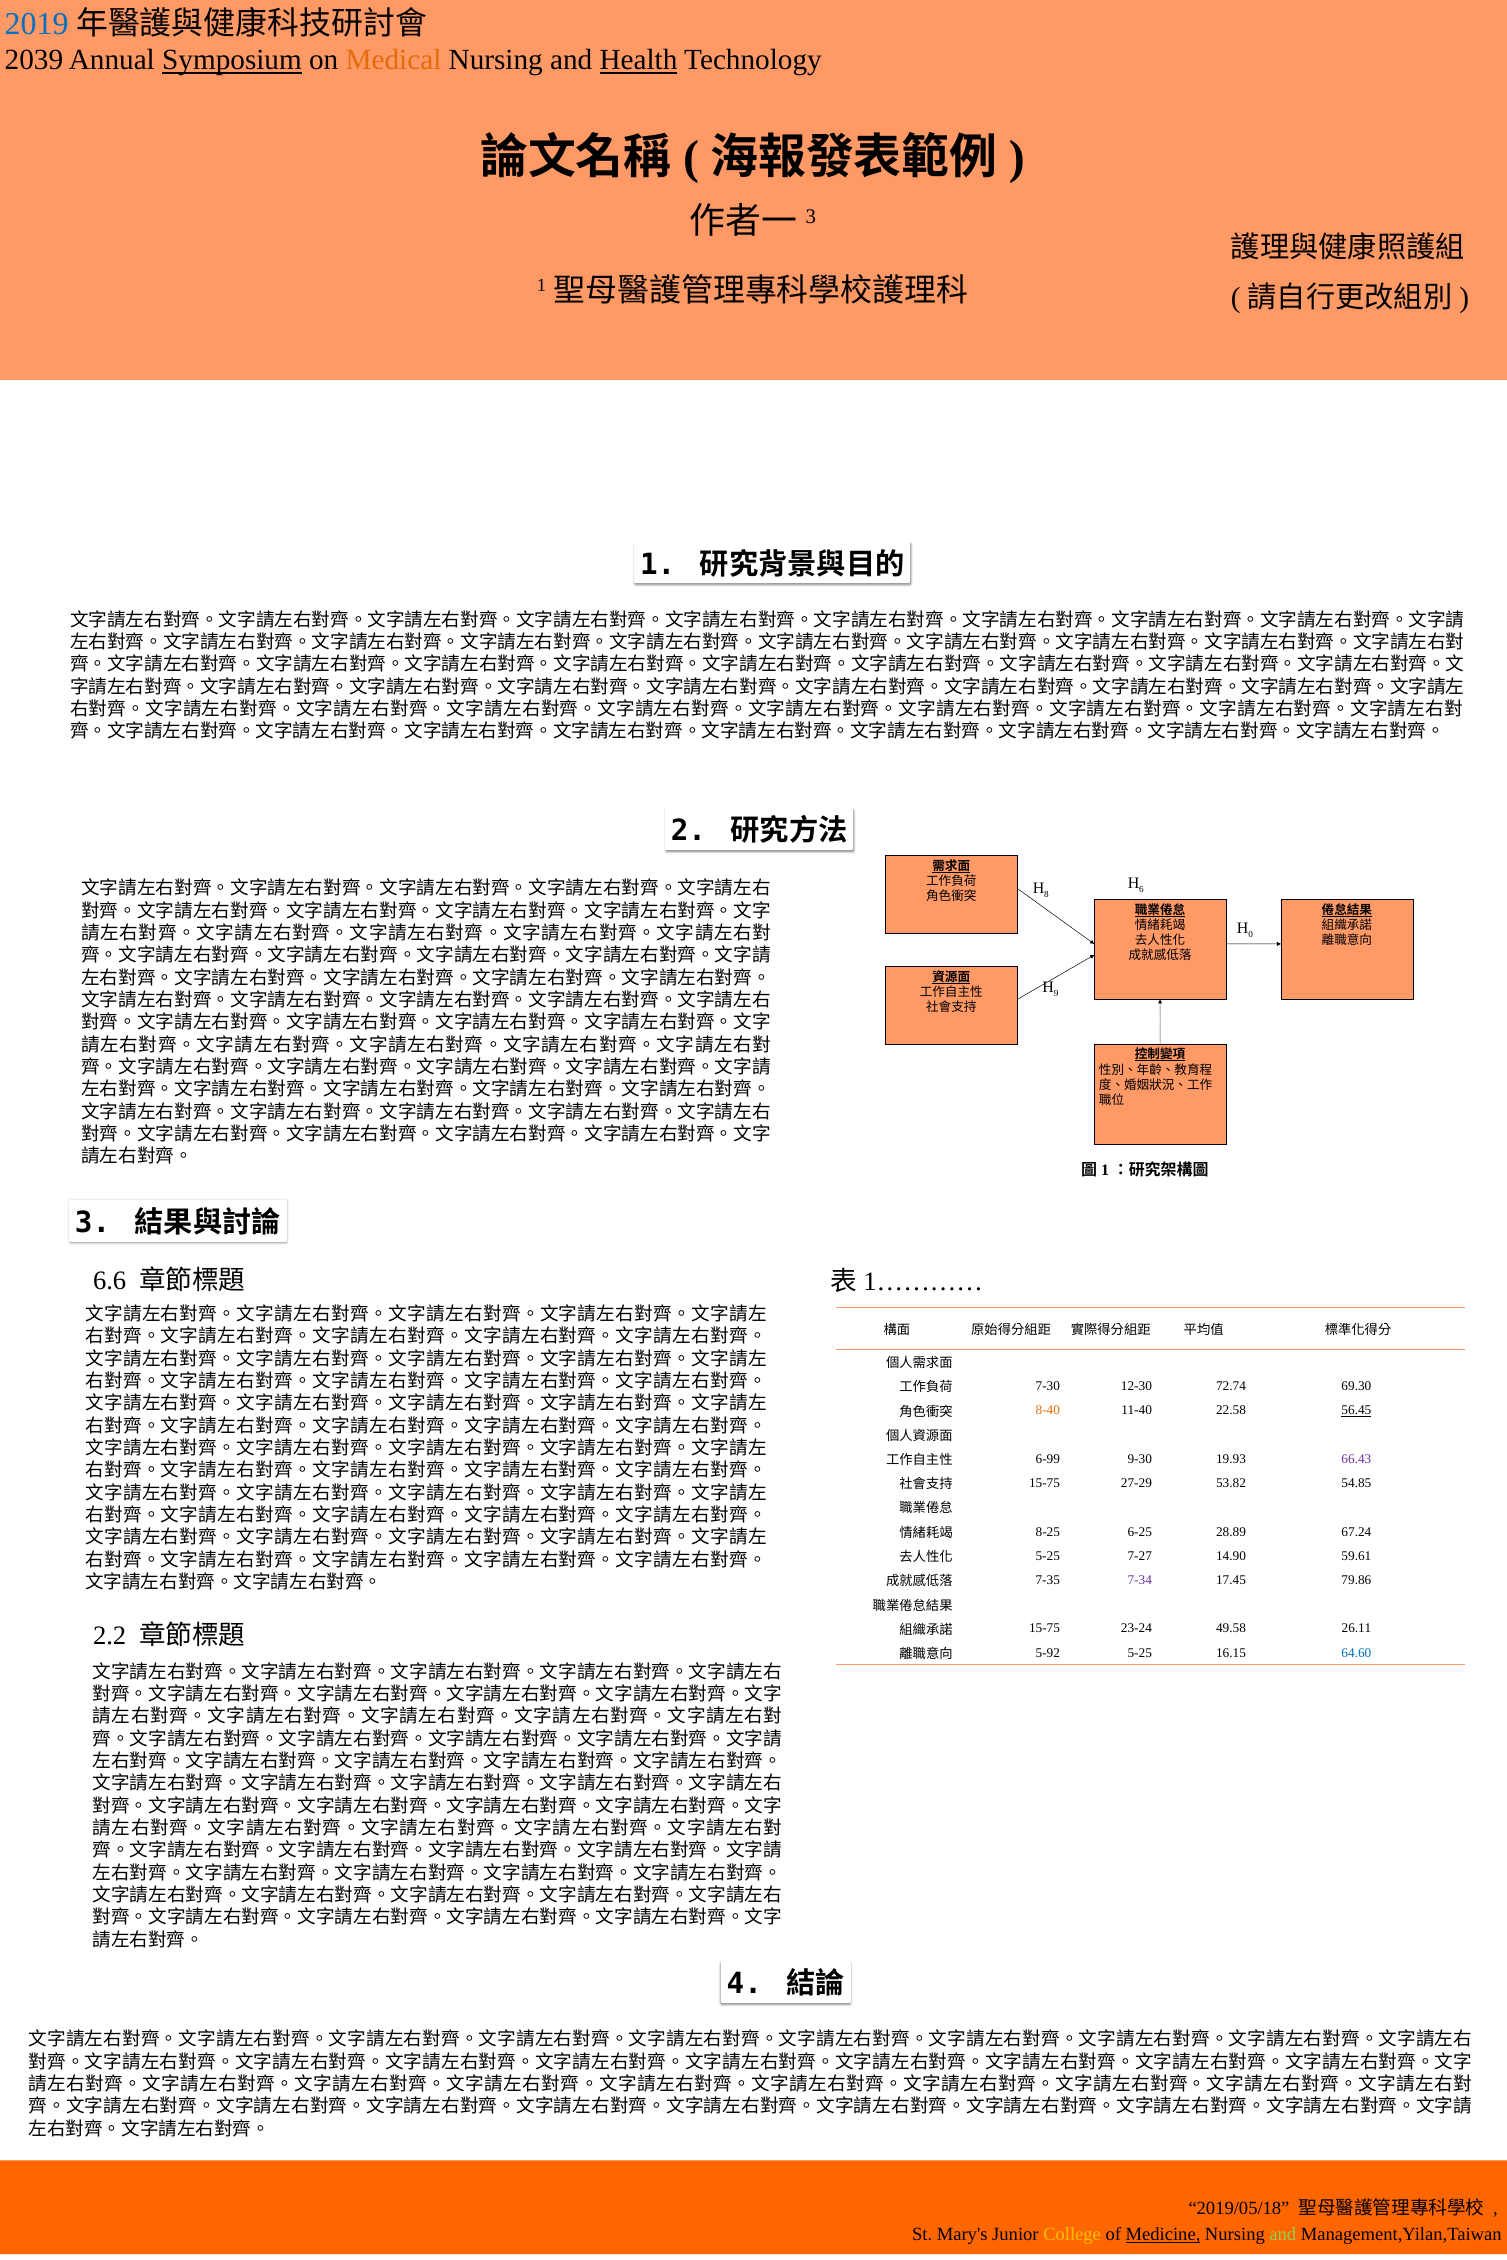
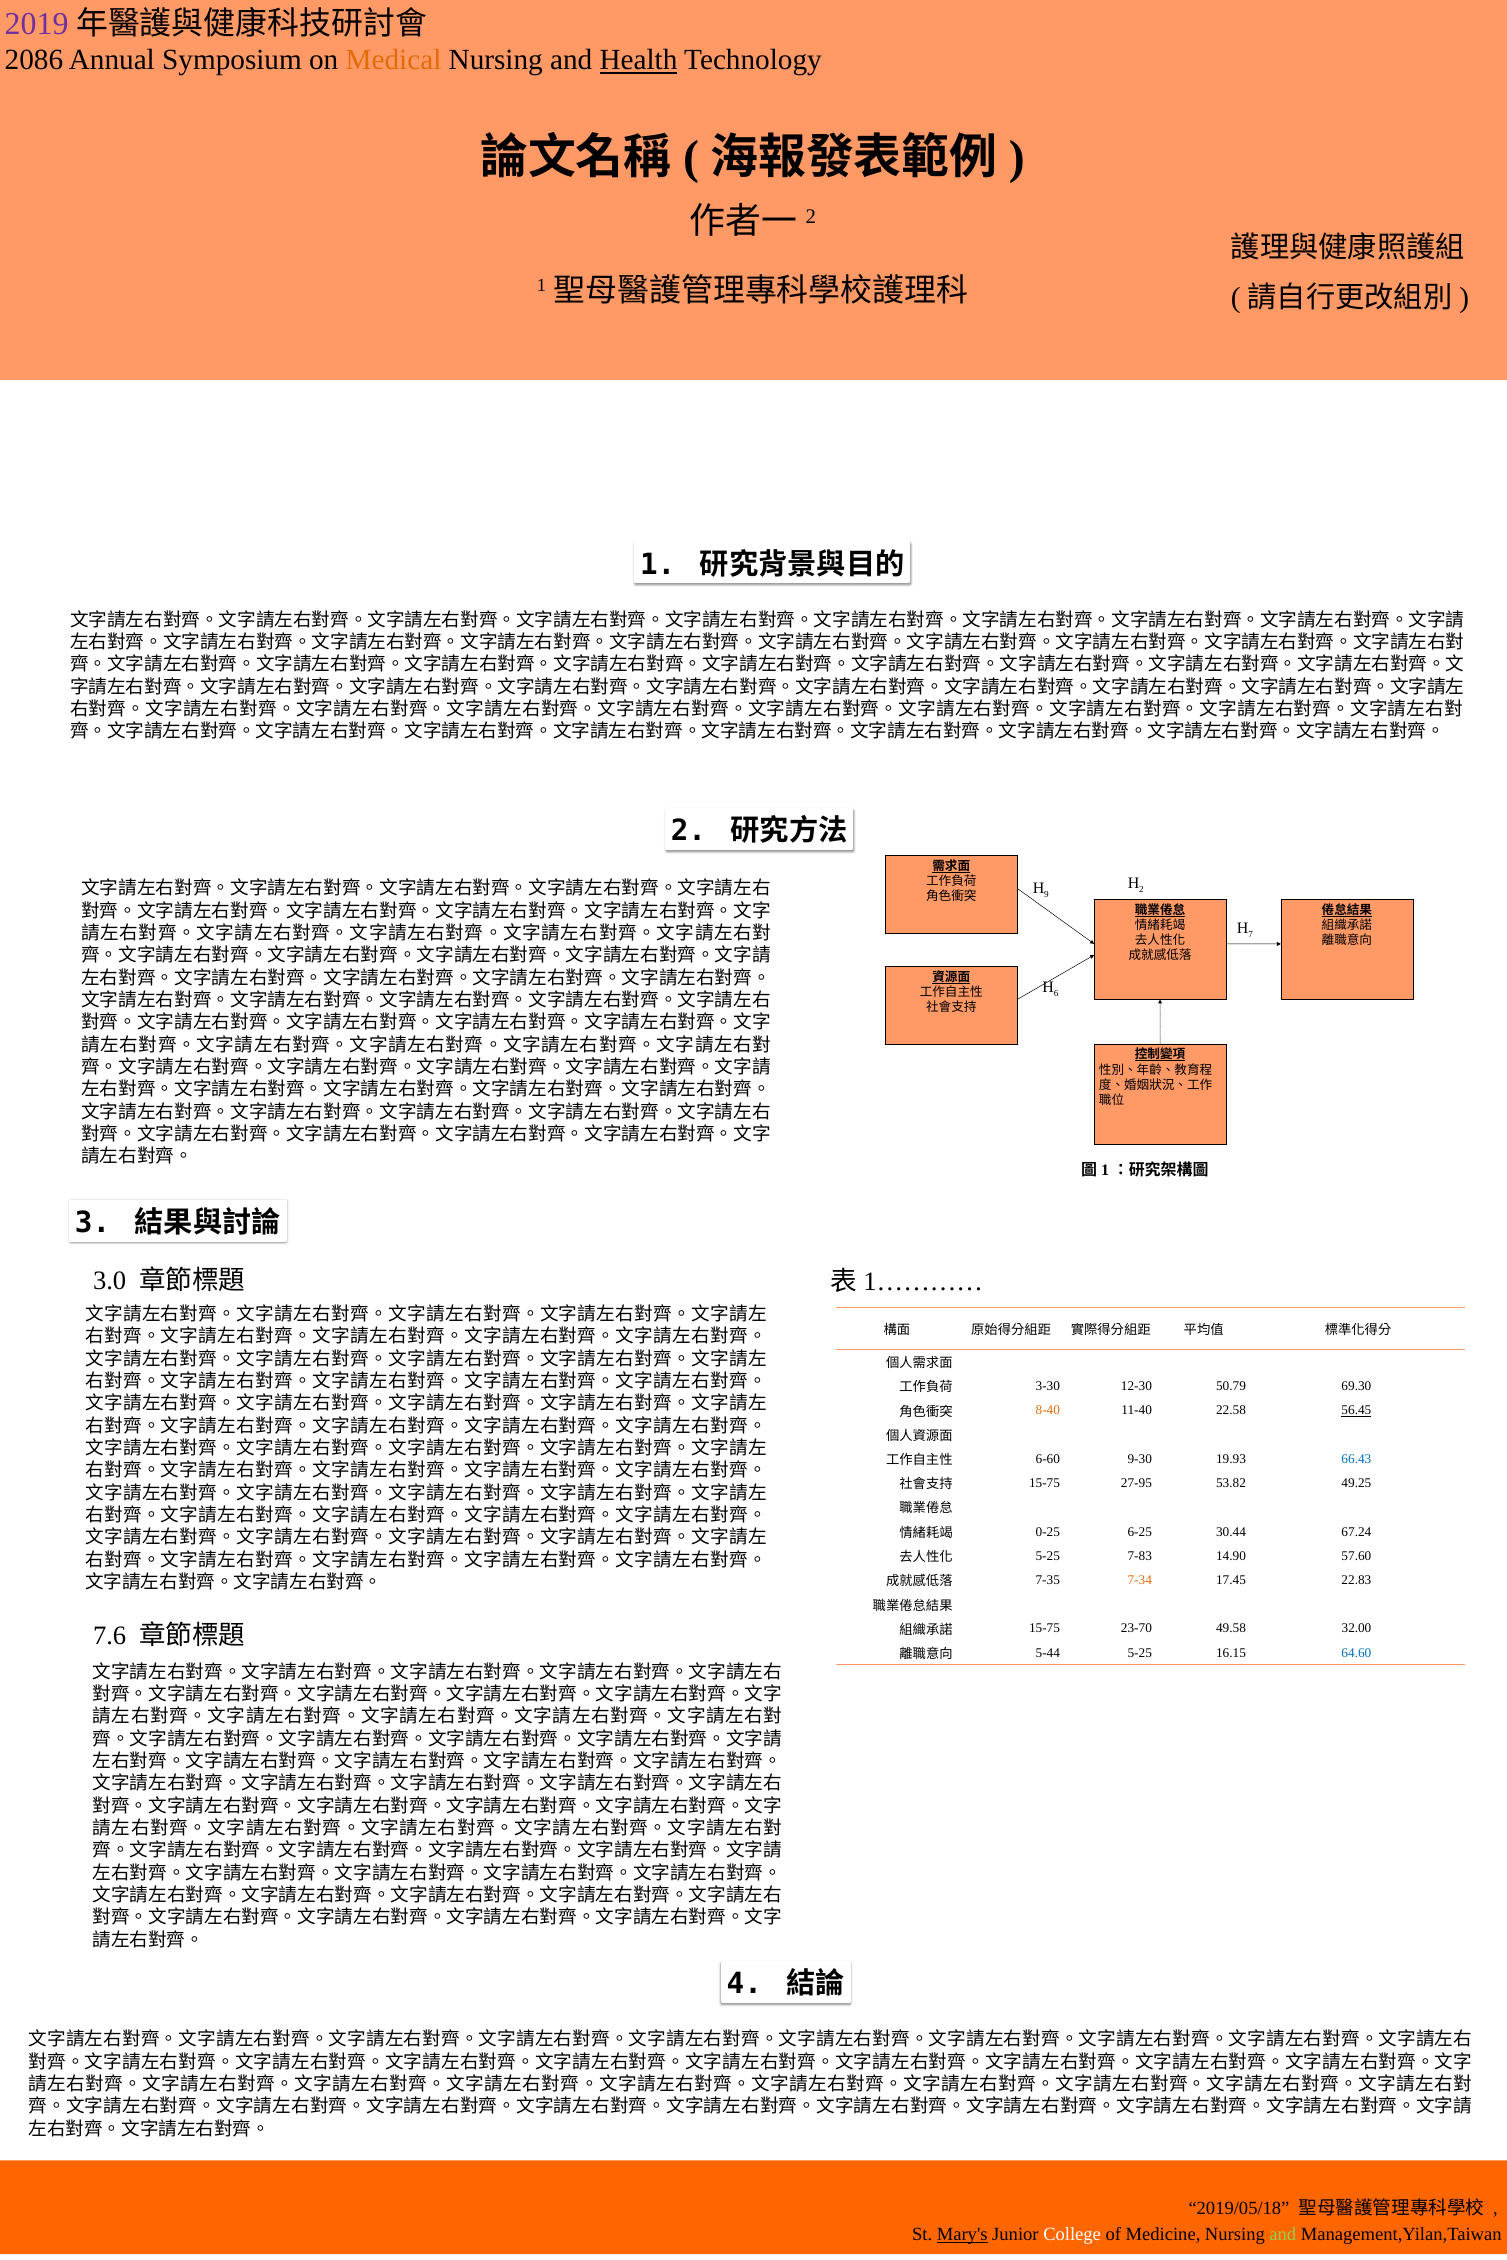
2019 colour: blue -> purple
2039: 2039 -> 2086
Symposium underline: present -> none
3 at (811, 216): 3 -> 2
6 at (1142, 889): 6 -> 2
8: 8 -> 9
0: 0 -> 7
9: 9 -> 6
6.6: 6.6 -> 3.0
7-30: 7-30 -> 3-30
72.74: 72.74 -> 50.79
6-99: 6-99 -> 6-60
66.43 colour: purple -> blue
27-29: 27-29 -> 27-95
54.85: 54.85 -> 49.25
8-25: 8-25 -> 0-25
28.89: 28.89 -> 30.44
7-27: 7-27 -> 7-83
59.61: 59.61 -> 57.60
7-34 colour: purple -> orange
79.86: 79.86 -> 22.83
2.2: 2.2 -> 7.6
23-24: 23-24 -> 23-70
26.11: 26.11 -> 32.00
5-92: 5-92 -> 5-44
Mary's underline: none -> present
College colour: yellow -> white
Medicine underline: present -> none
